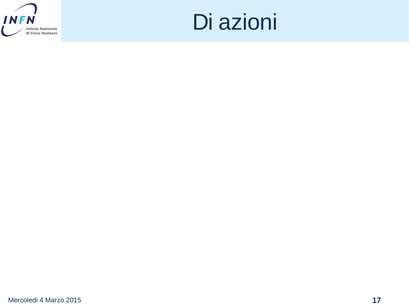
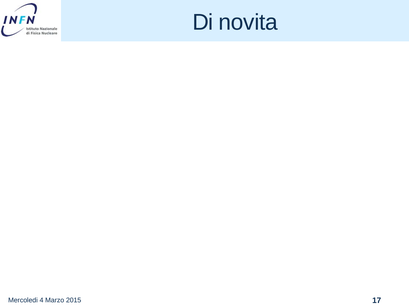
azioni: azioni -> novita
